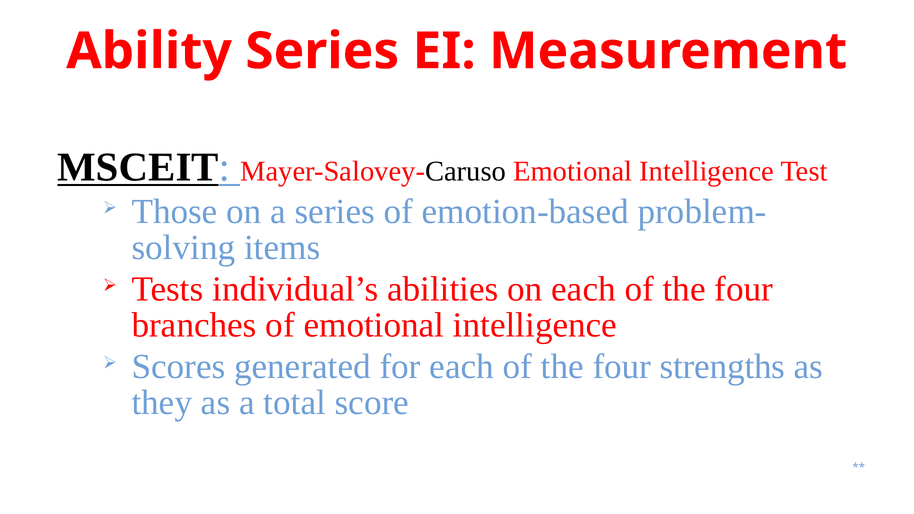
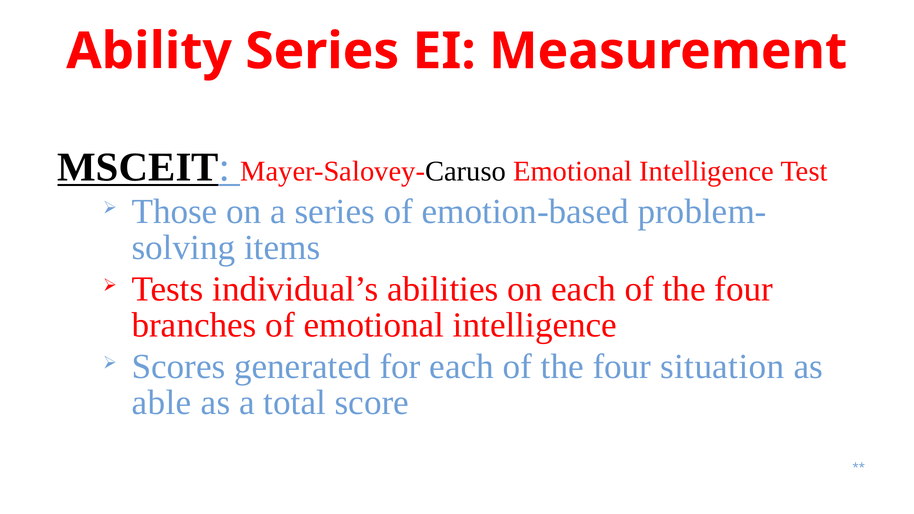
strengths: strengths -> situation
they: they -> able
